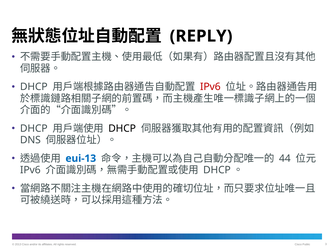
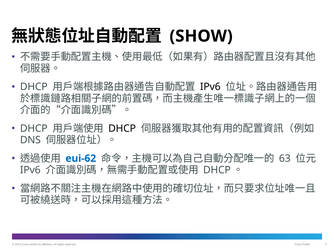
REPLY: REPLY -> SHOW
IPv6 at (210, 87) colour: red -> black
eui-13: eui-13 -> eui-62
44: 44 -> 63
